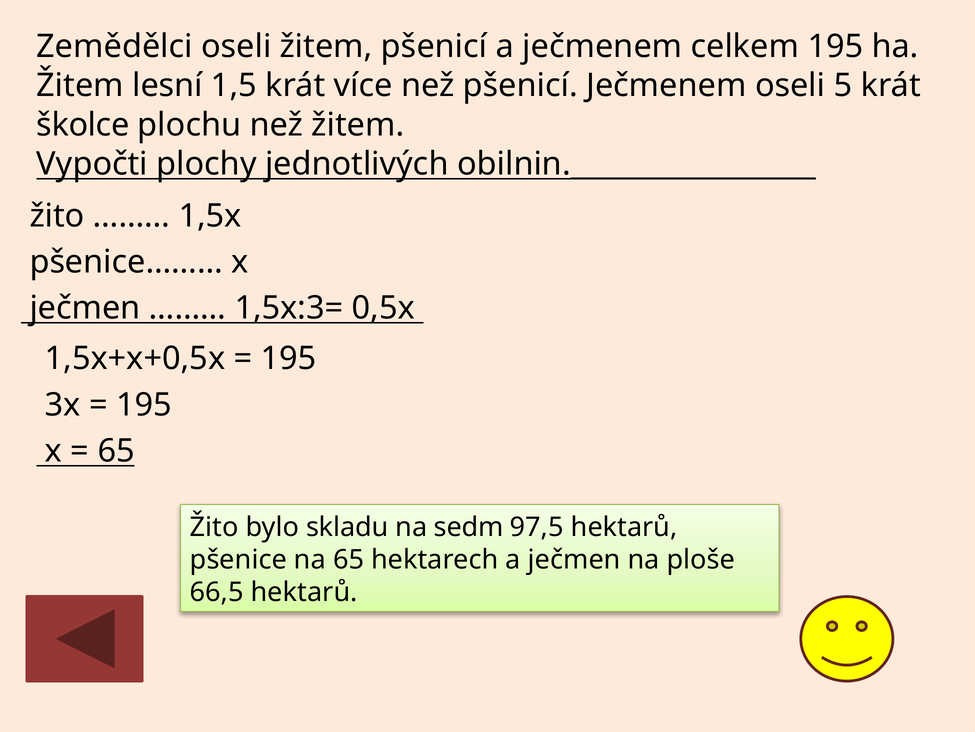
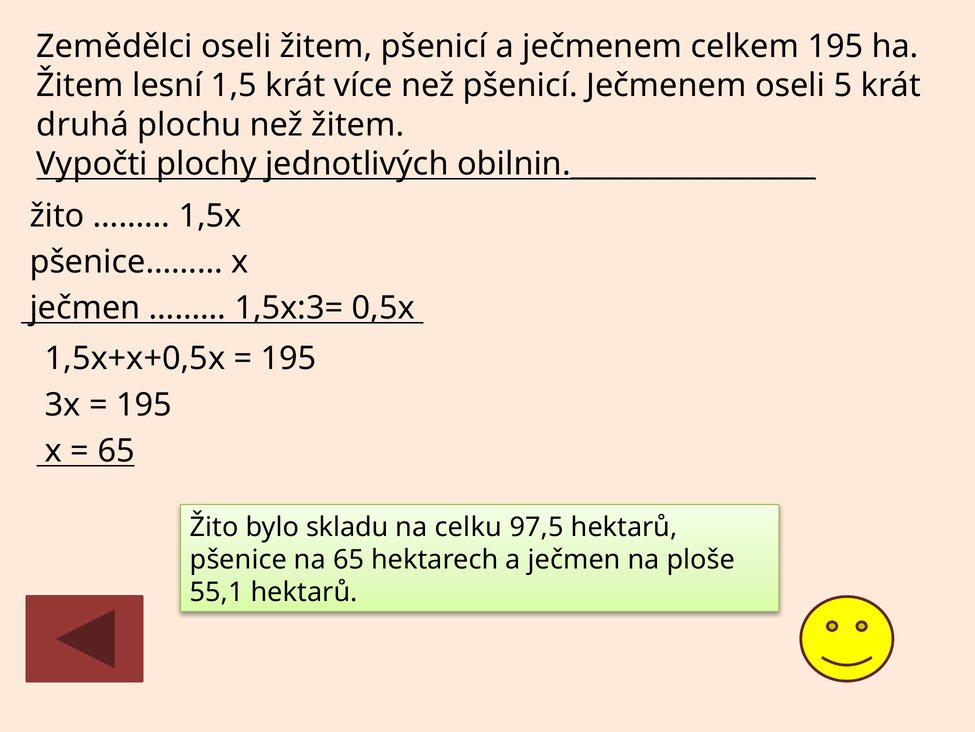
školce: školce -> druhá
sedm: sedm -> celku
66,5: 66,5 -> 55,1
